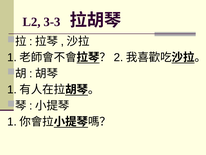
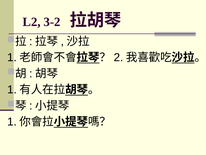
3-3: 3-3 -> 3-2
